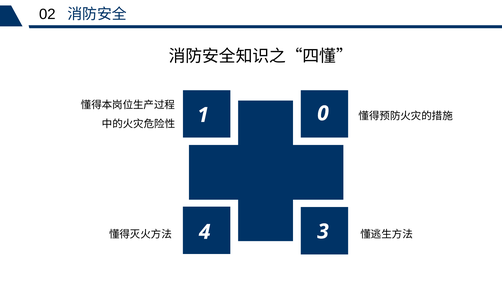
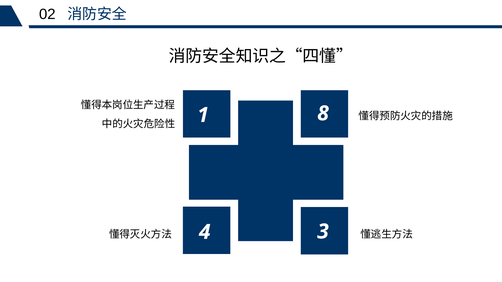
0: 0 -> 8
